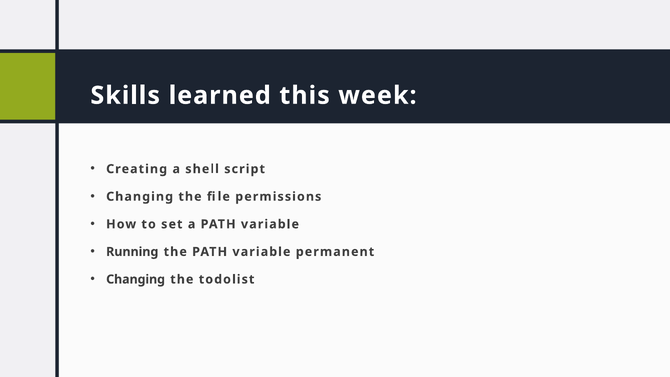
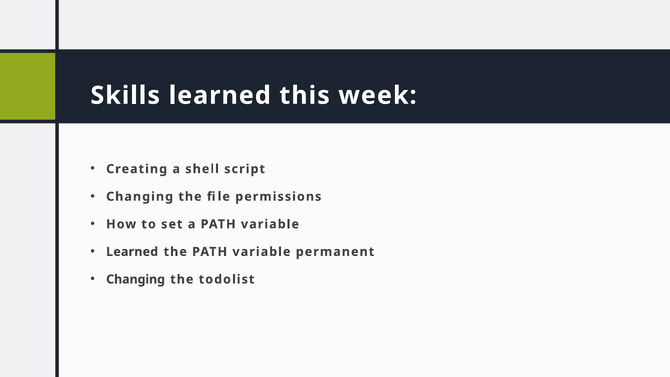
Running at (132, 252): Running -> Learned
